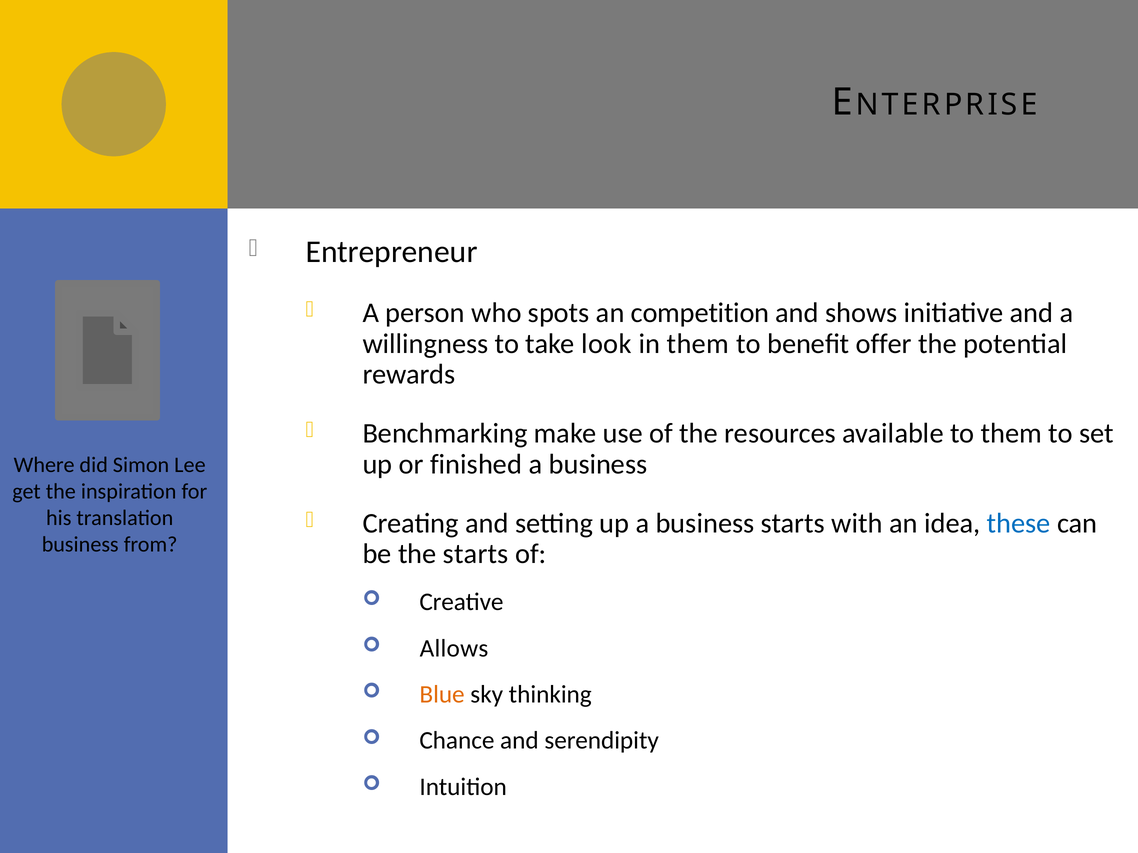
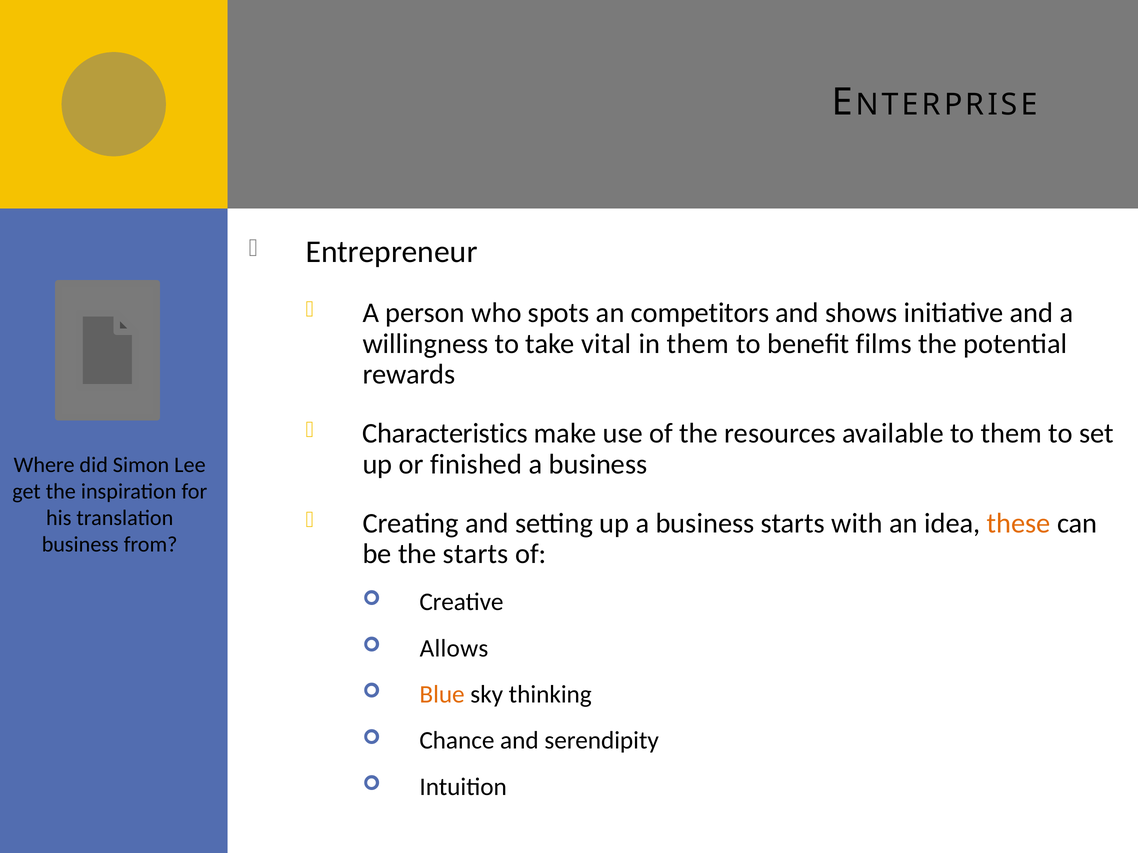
competition: competition -> competitors
look: look -> vital
offer: offer -> films
Benchmarking: Benchmarking -> Characteristics
these colour: blue -> orange
